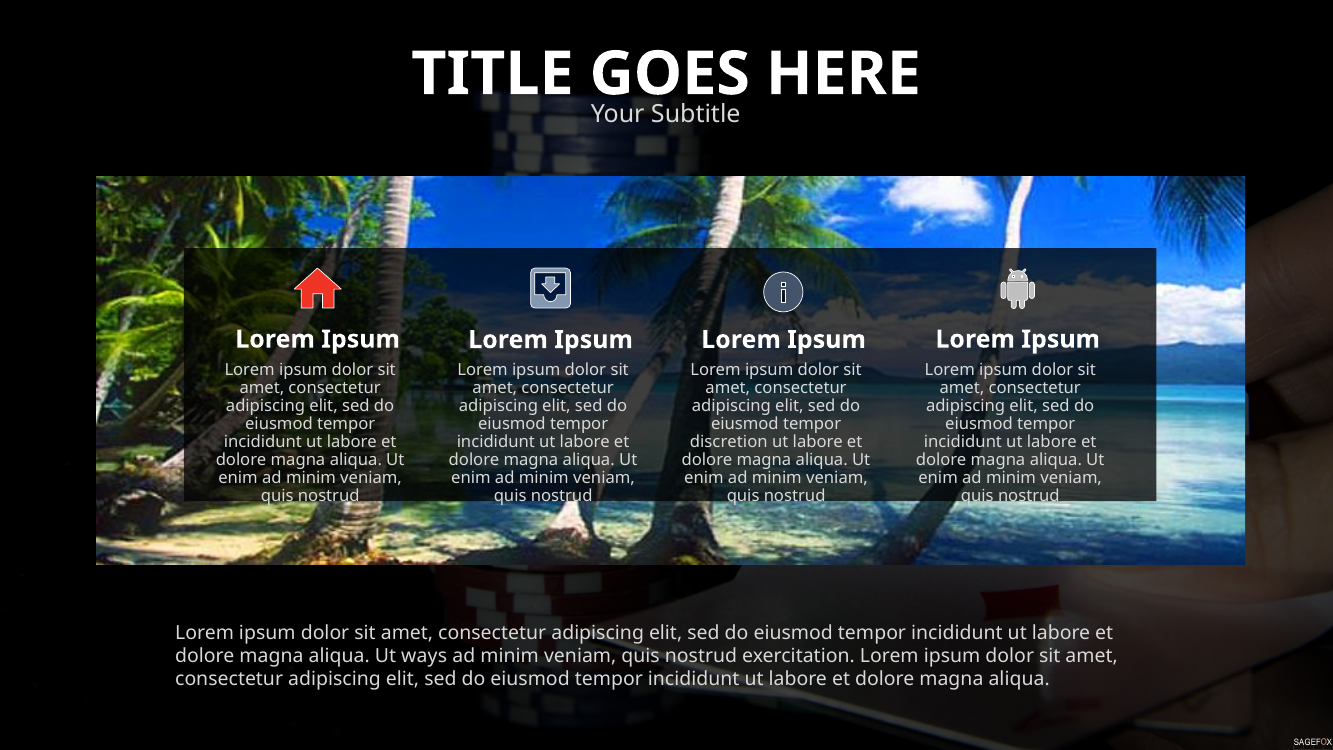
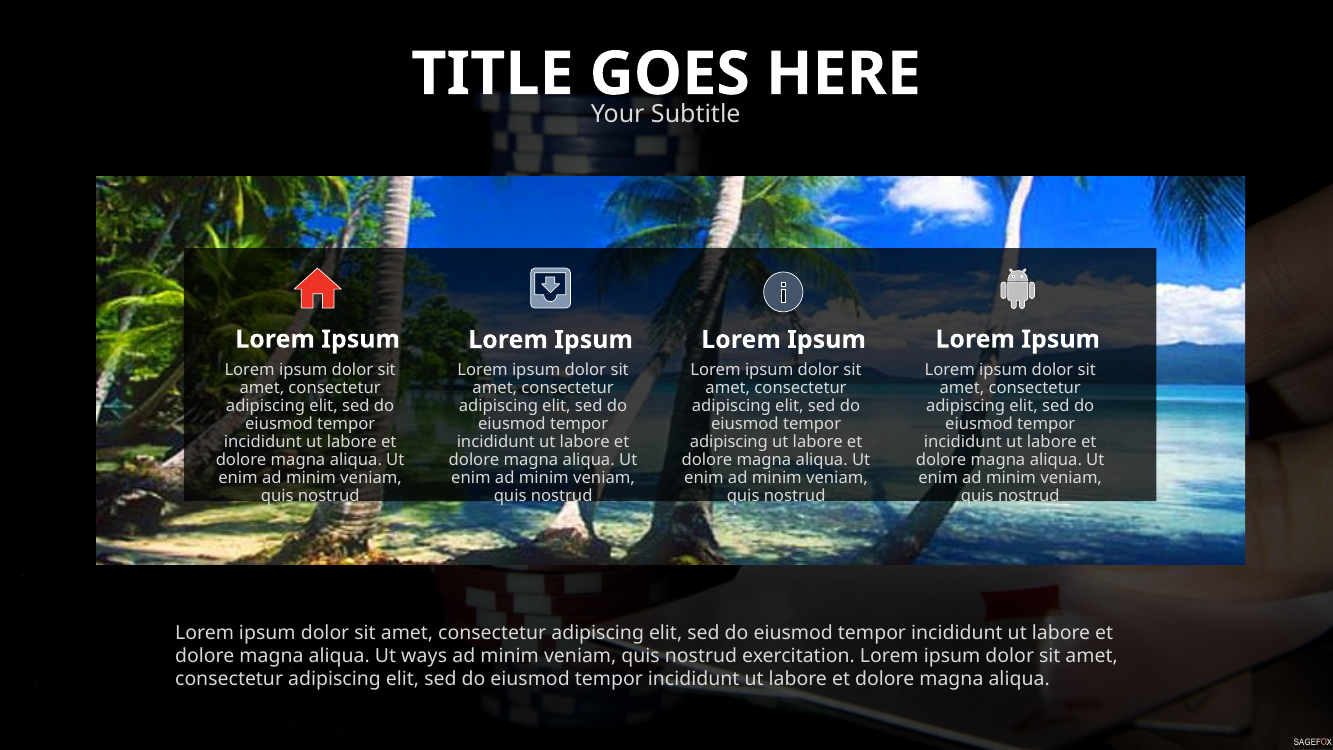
discretion at (729, 442): discretion -> adipiscing
